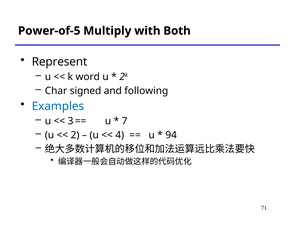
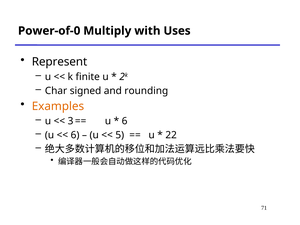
Power-of-5: Power-of-5 -> Power-of-0
Both: Both -> Uses
word: word -> finite
following: following -> rounding
Examples colour: blue -> orange
7 at (125, 121): 7 -> 6
2 at (75, 135): 2 -> 6
4: 4 -> 5
94: 94 -> 22
